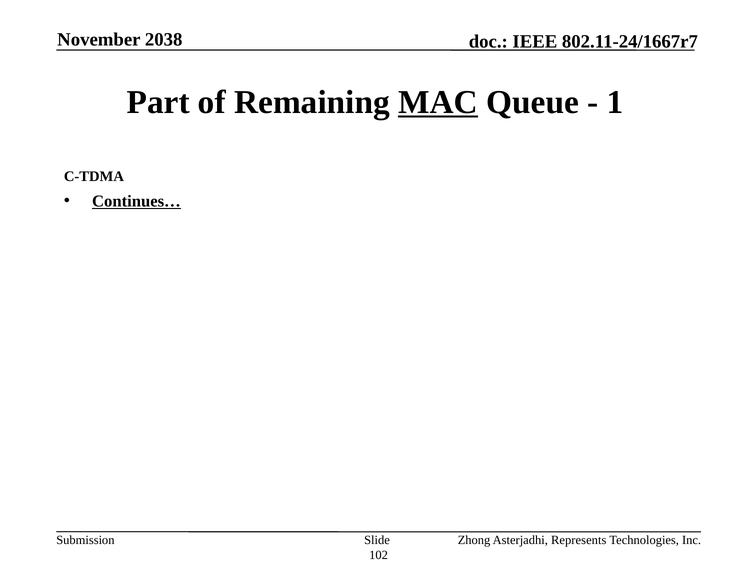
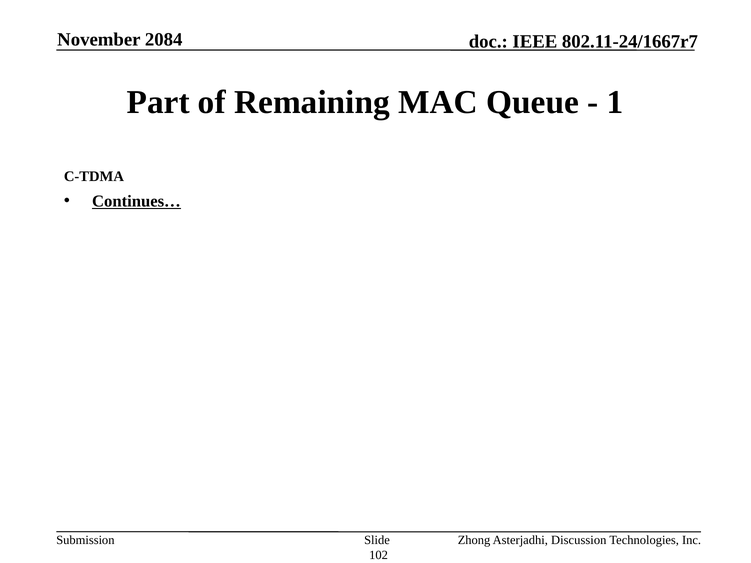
2038: 2038 -> 2084
MAC underline: present -> none
Represents: Represents -> Discussion
